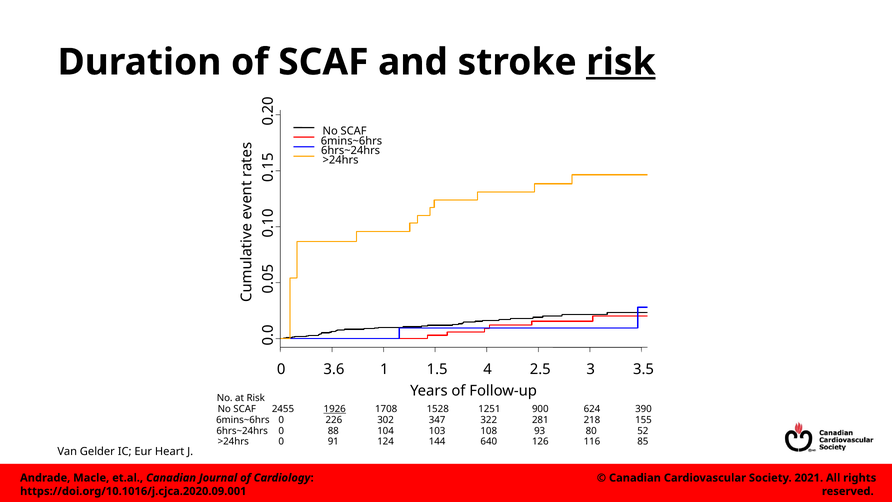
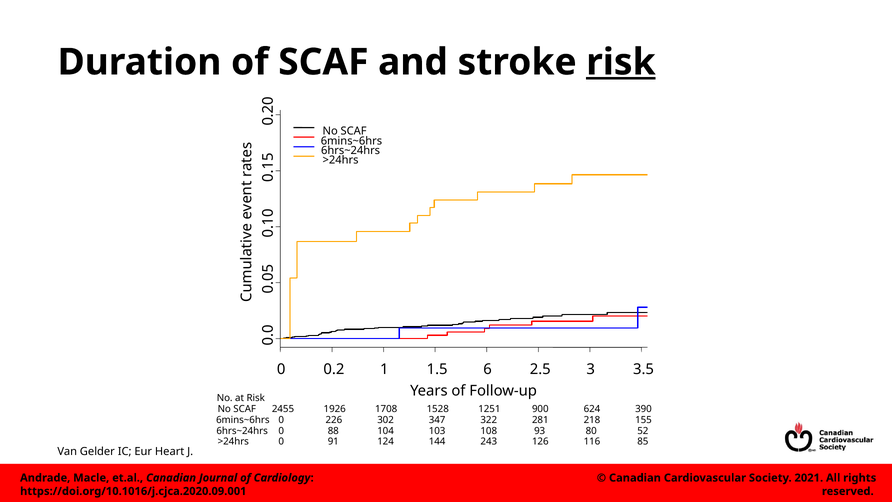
3.6: 3.6 -> 0.2
4: 4 -> 6
1926 underline: present -> none
640: 640 -> 243
